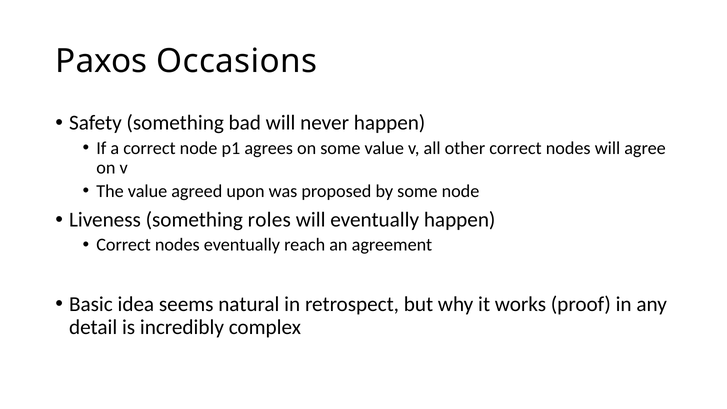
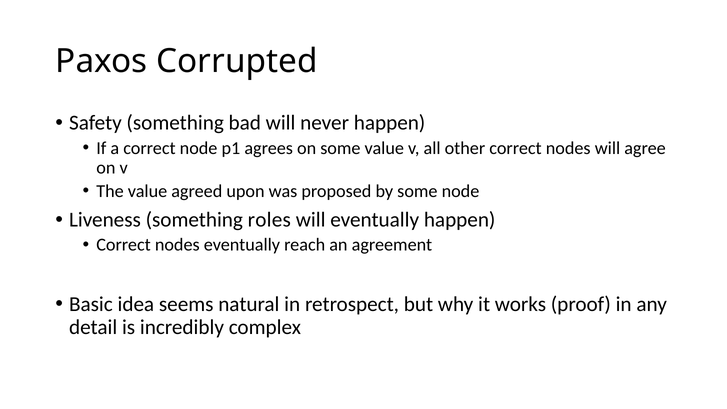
Occasions: Occasions -> Corrupted
